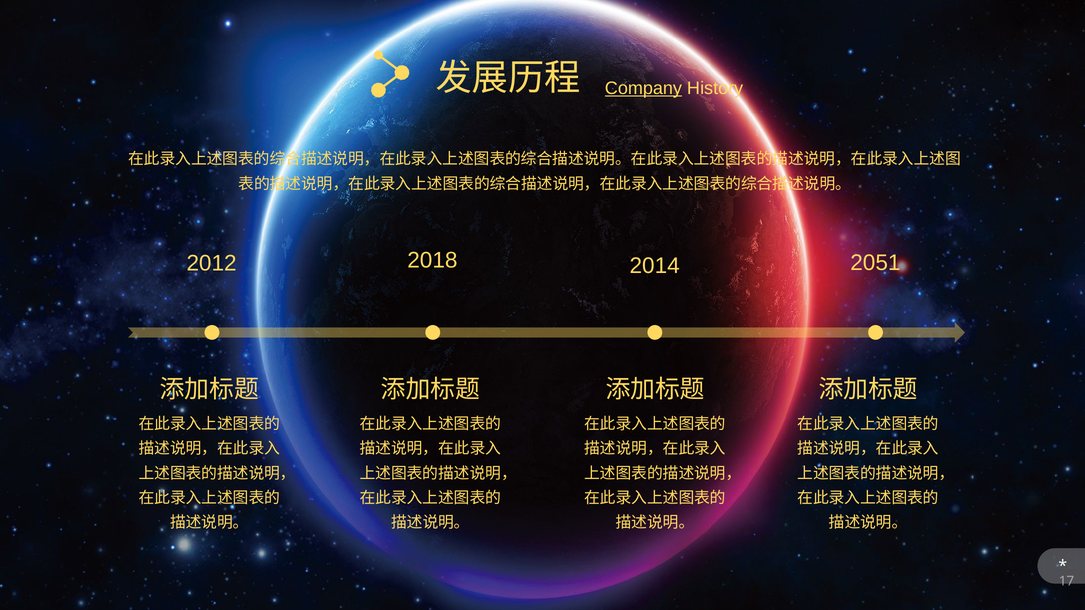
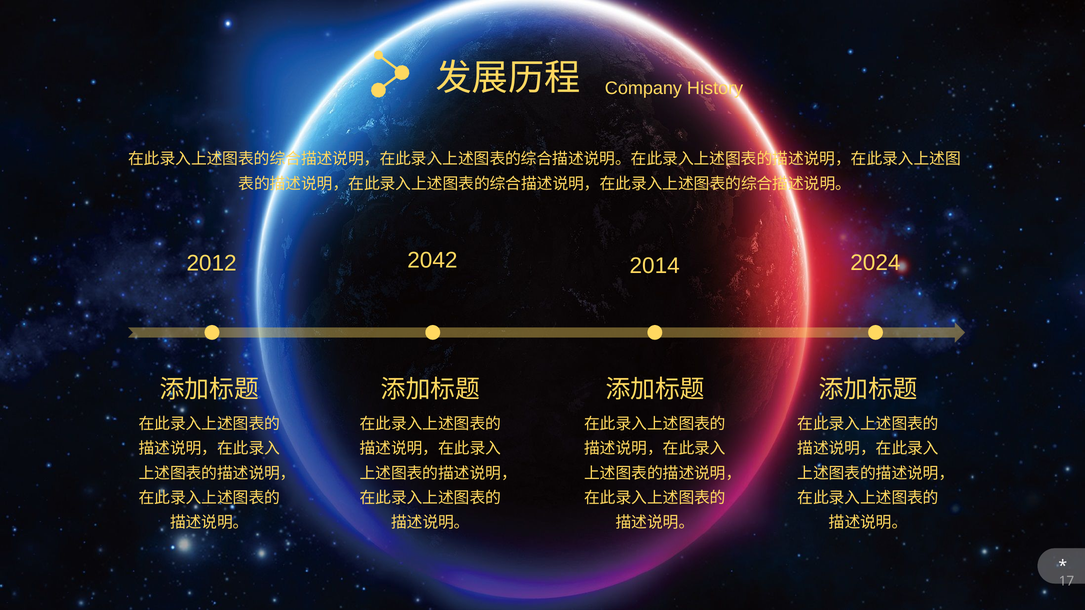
Company underline: present -> none
2018: 2018 -> 2042
2051: 2051 -> 2024
